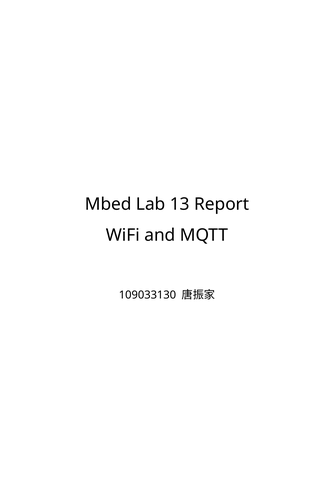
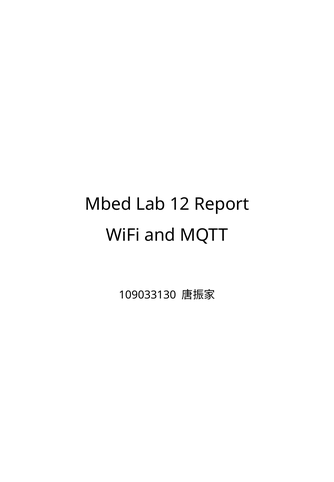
13: 13 -> 12
